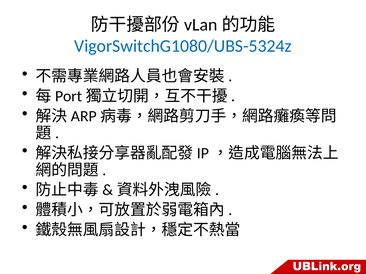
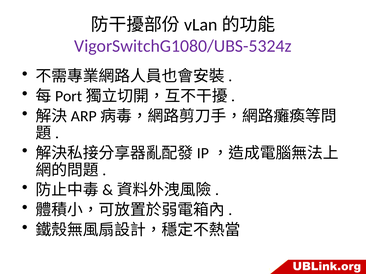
VigorSwitchG1080/UBS-5324z colour: blue -> purple
